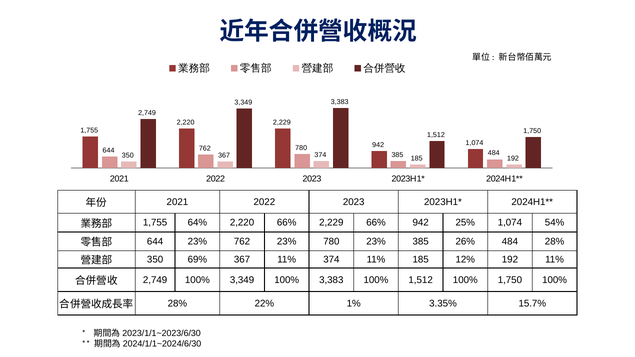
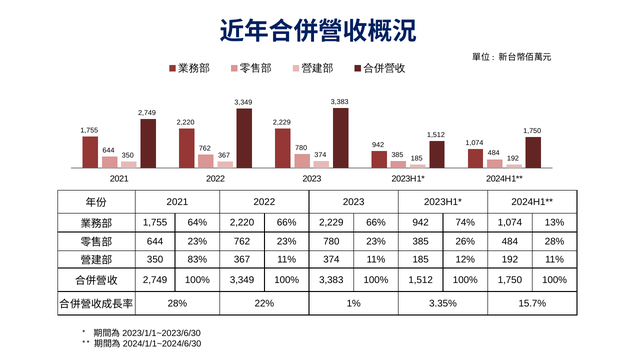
25%: 25% -> 74%
54%: 54% -> 13%
69%: 69% -> 83%
